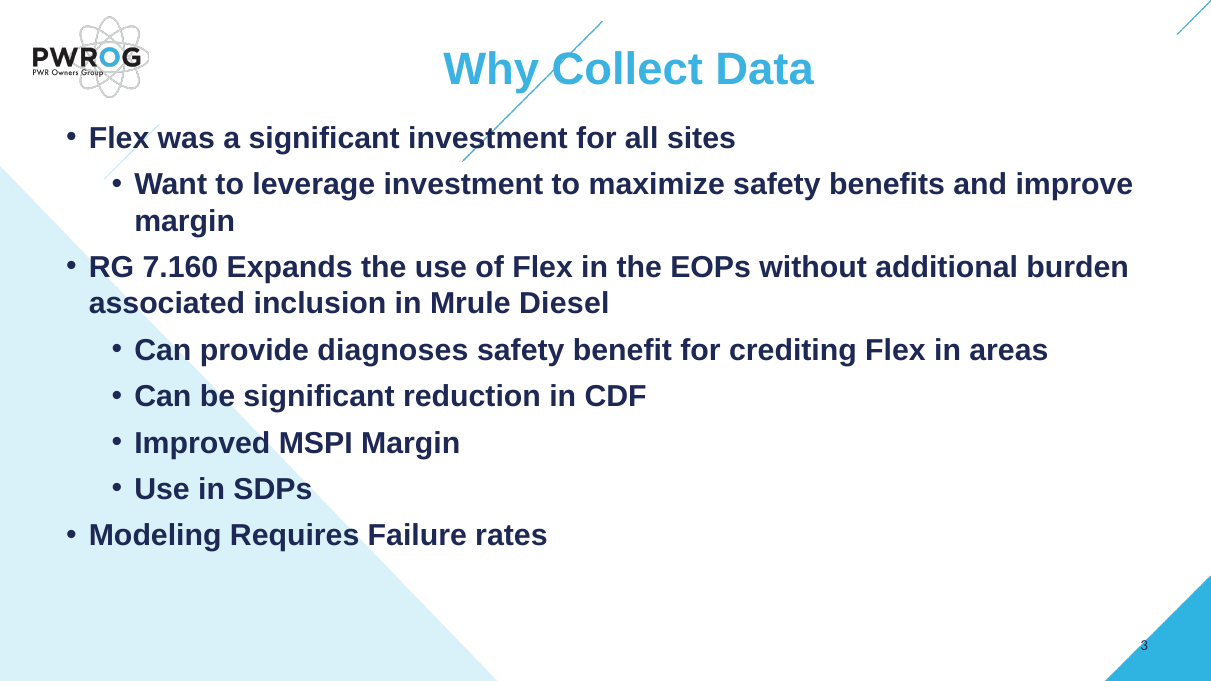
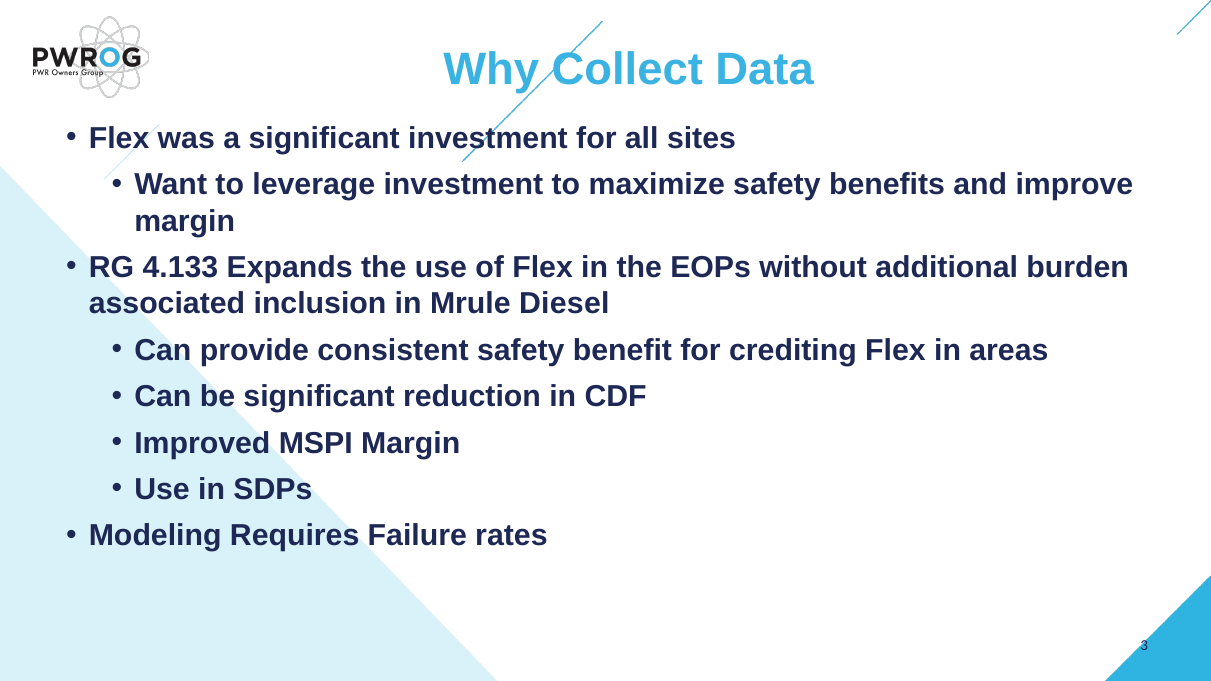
7.160: 7.160 -> 4.133
diagnoses: diagnoses -> consistent
